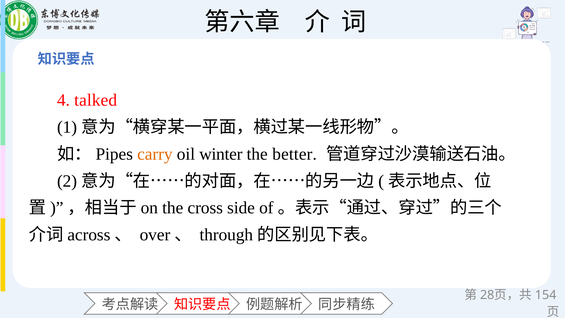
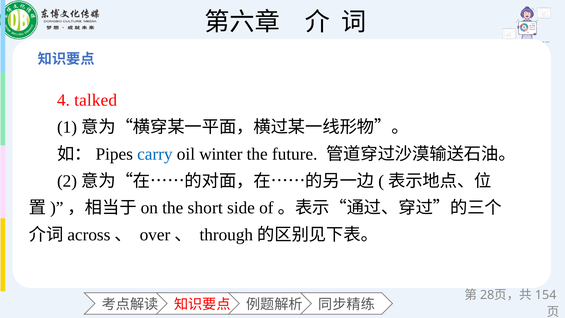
carry colour: orange -> blue
better: better -> future
cross: cross -> short
